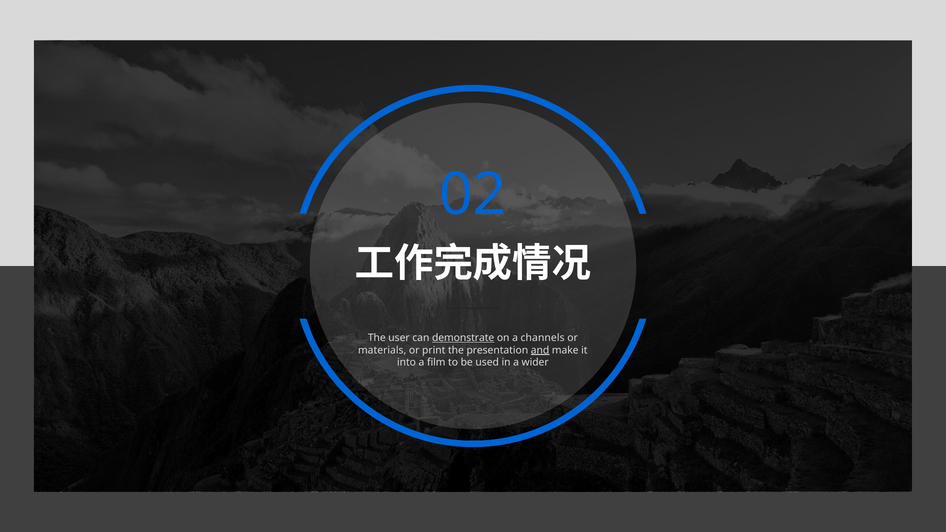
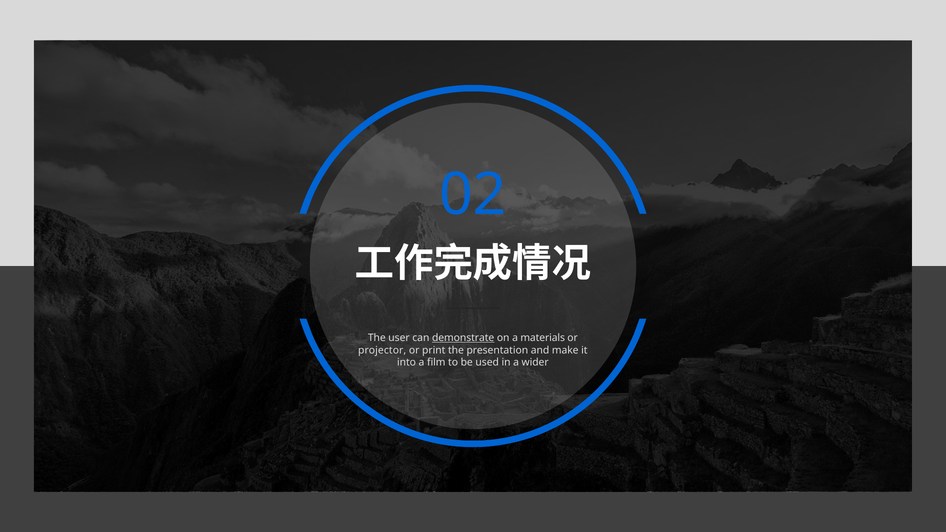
channels: channels -> materials
materials: materials -> projector
and underline: present -> none
